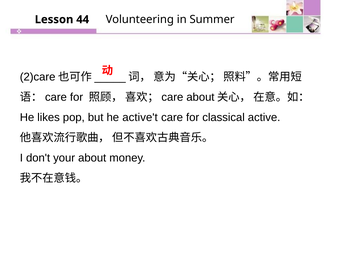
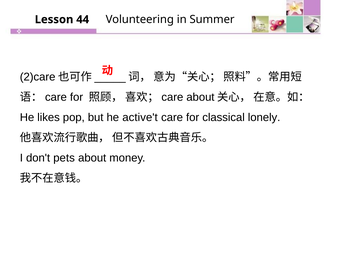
active: active -> lonely
your: your -> pets
